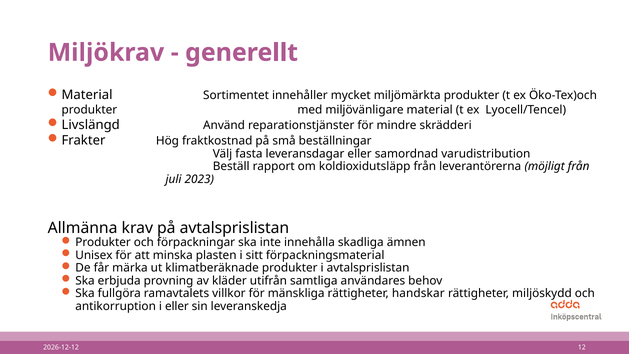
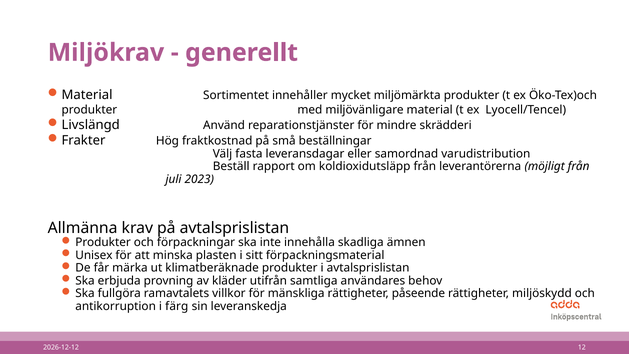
handskar: handskar -> påseende
i eller: eller -> färg
